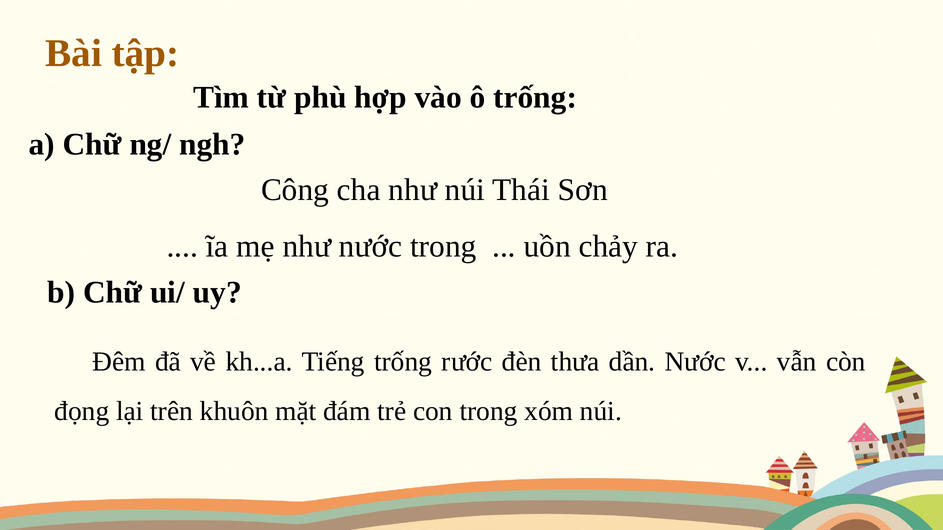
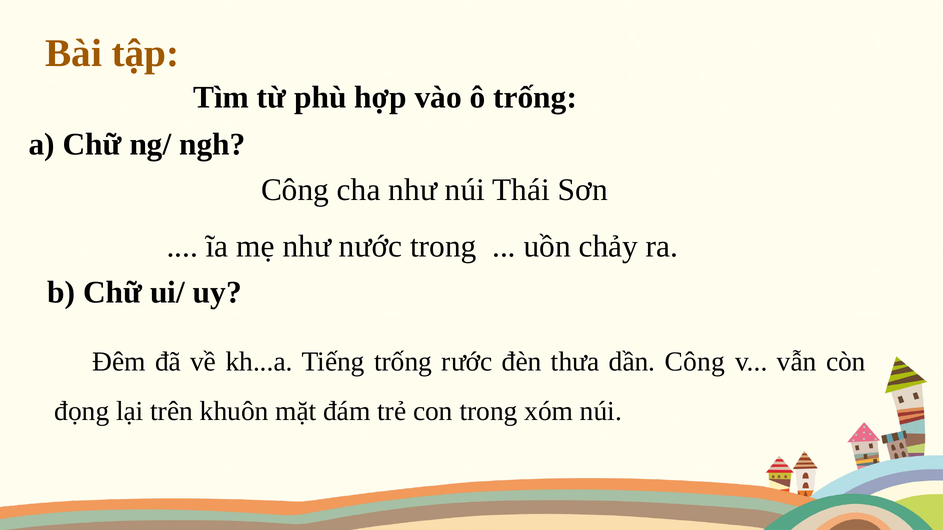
dần Nước: Nước -> Công
